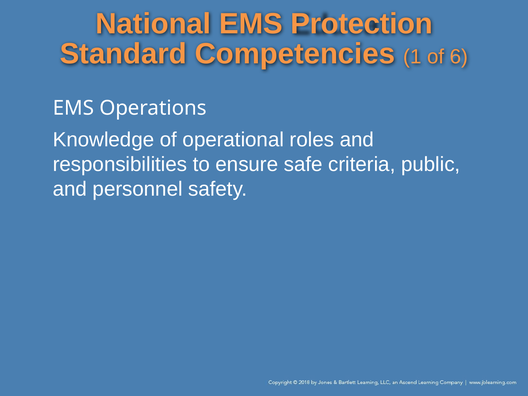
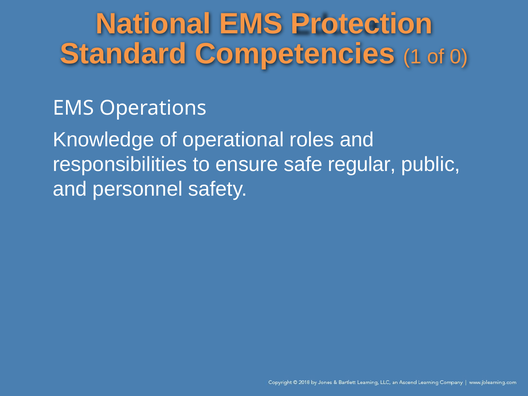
6: 6 -> 0
criteria: criteria -> regular
